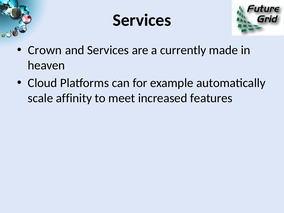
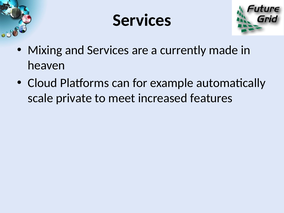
Crown: Crown -> Mixing
affinity: affinity -> private
